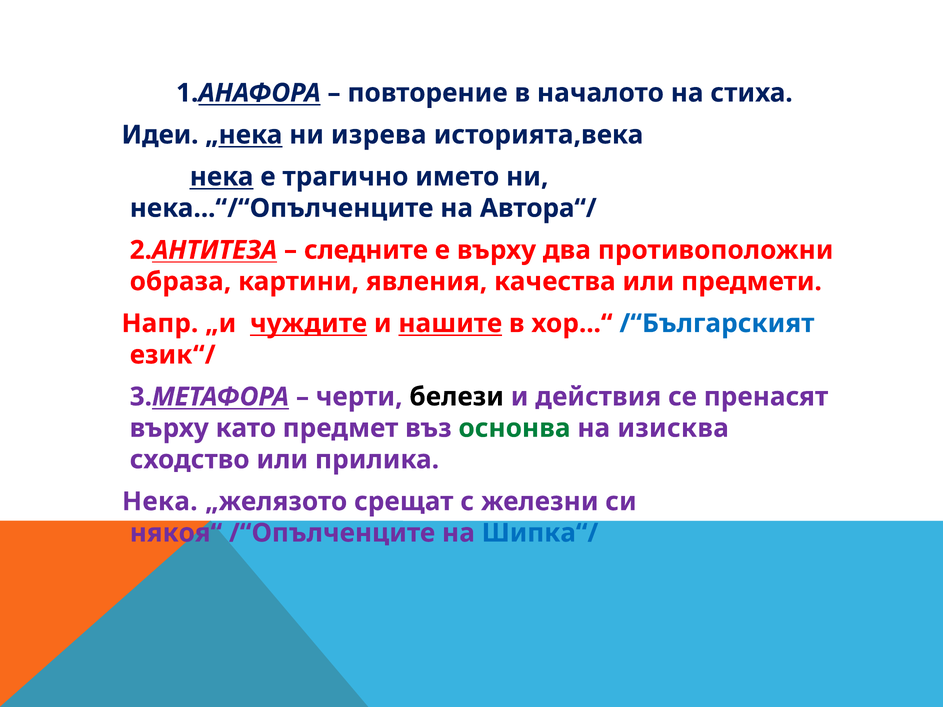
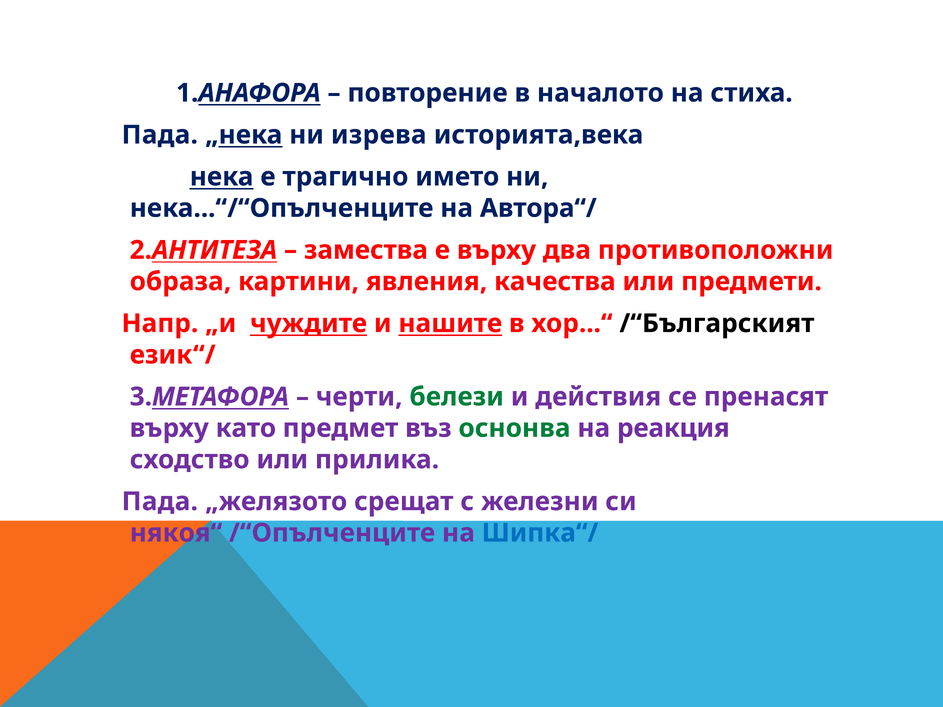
Идеи at (160, 135): Идеи -> Пада
следните: следните -> замества
/“Българският colour: blue -> black
белези colour: black -> green
изисква: изисква -> реакция
Нека at (160, 502): Нека -> Пада
